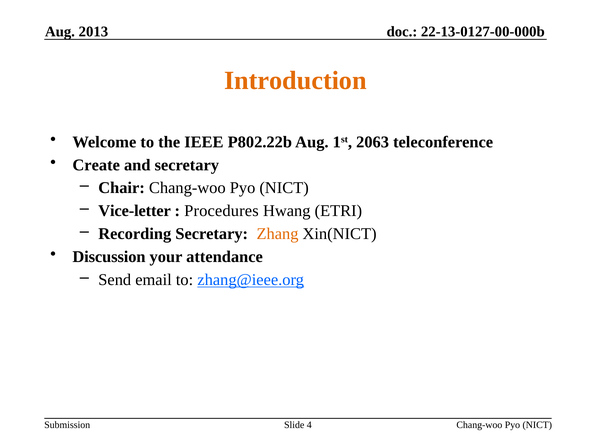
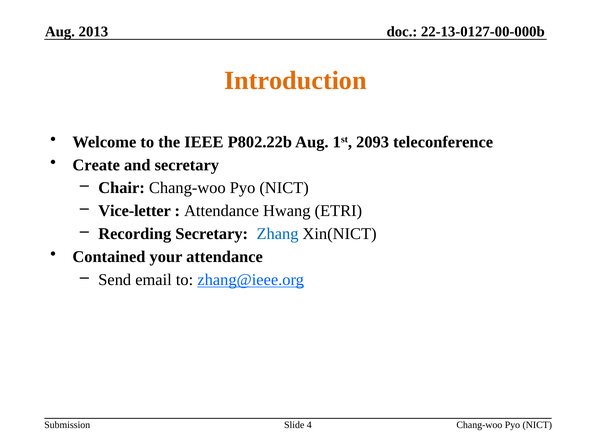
2063: 2063 -> 2093
Procedures at (221, 211): Procedures -> Attendance
Zhang colour: orange -> blue
Discussion: Discussion -> Contained
